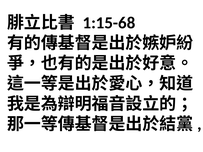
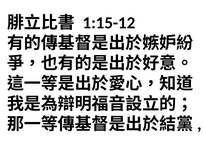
1:15-68: 1:15-68 -> 1:15-12
